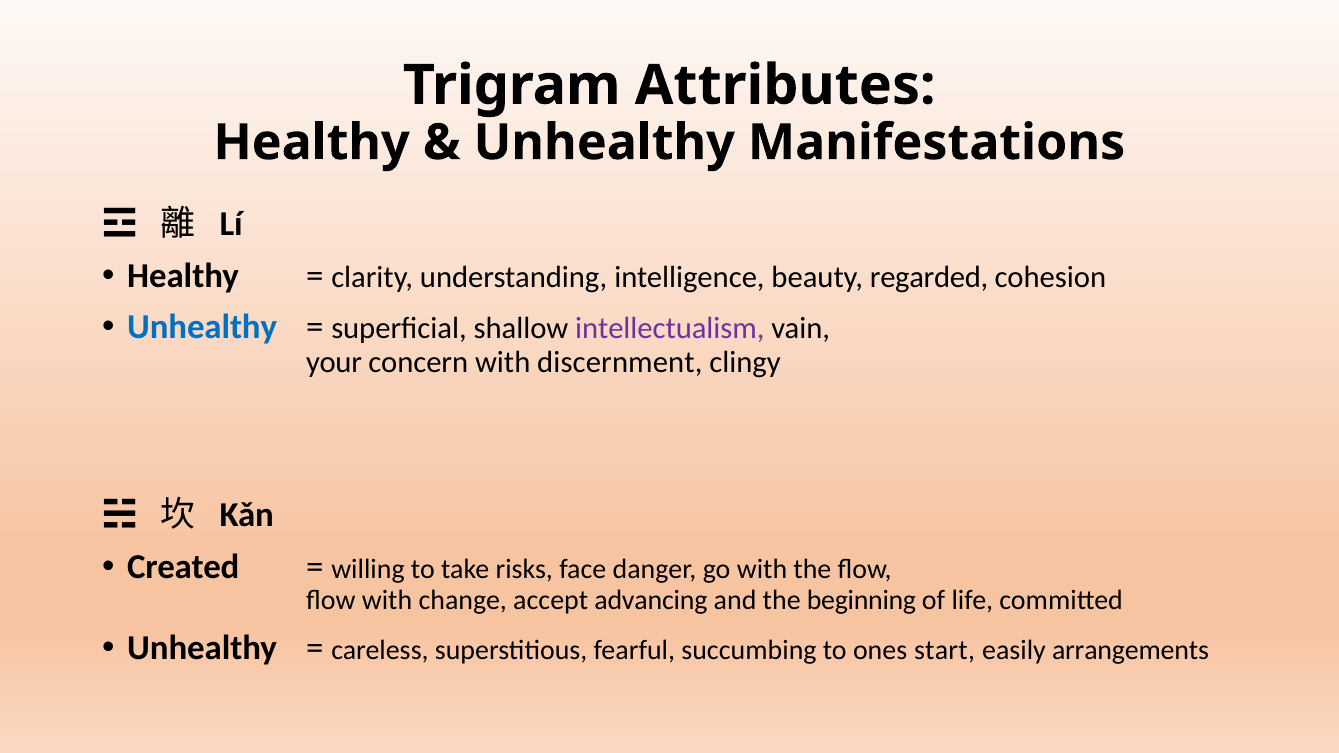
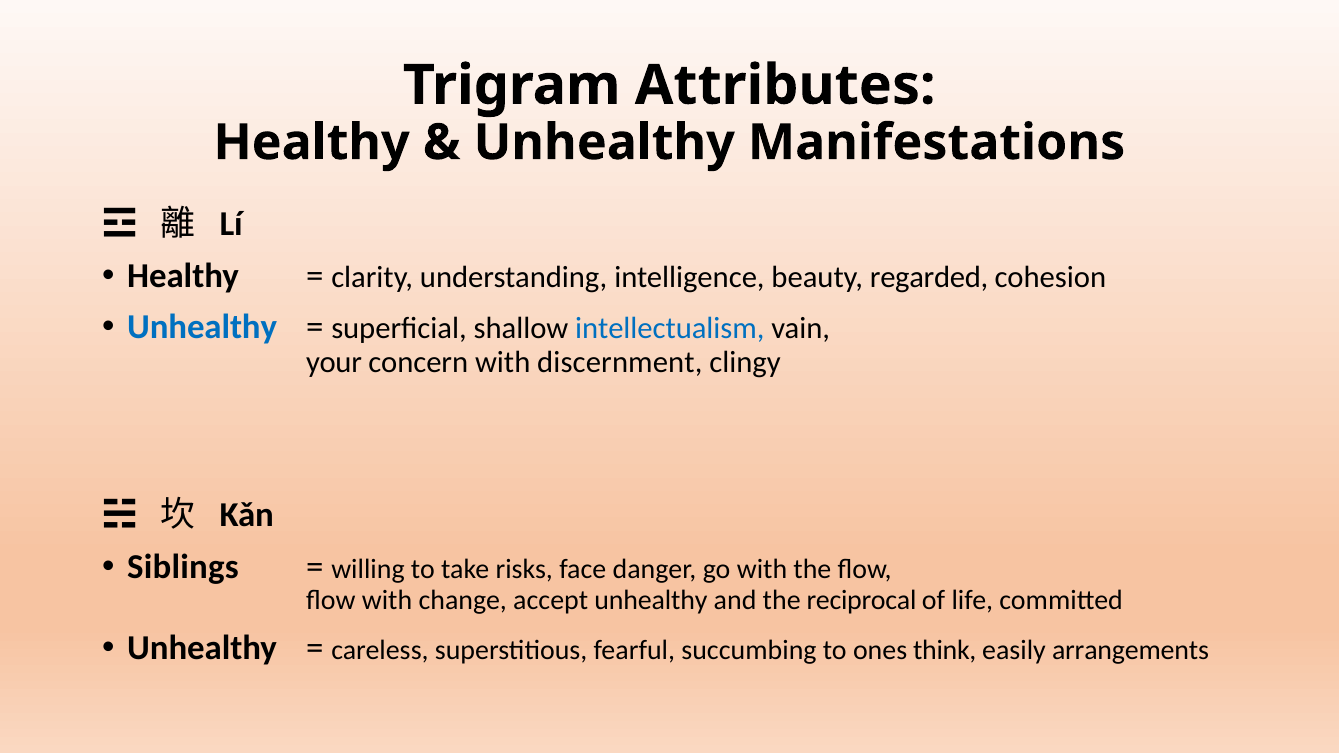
intellectualism colour: purple -> blue
Created: Created -> Siblings
accept advancing: advancing -> unhealthy
beginning: beginning -> reciprocal
start: start -> think
